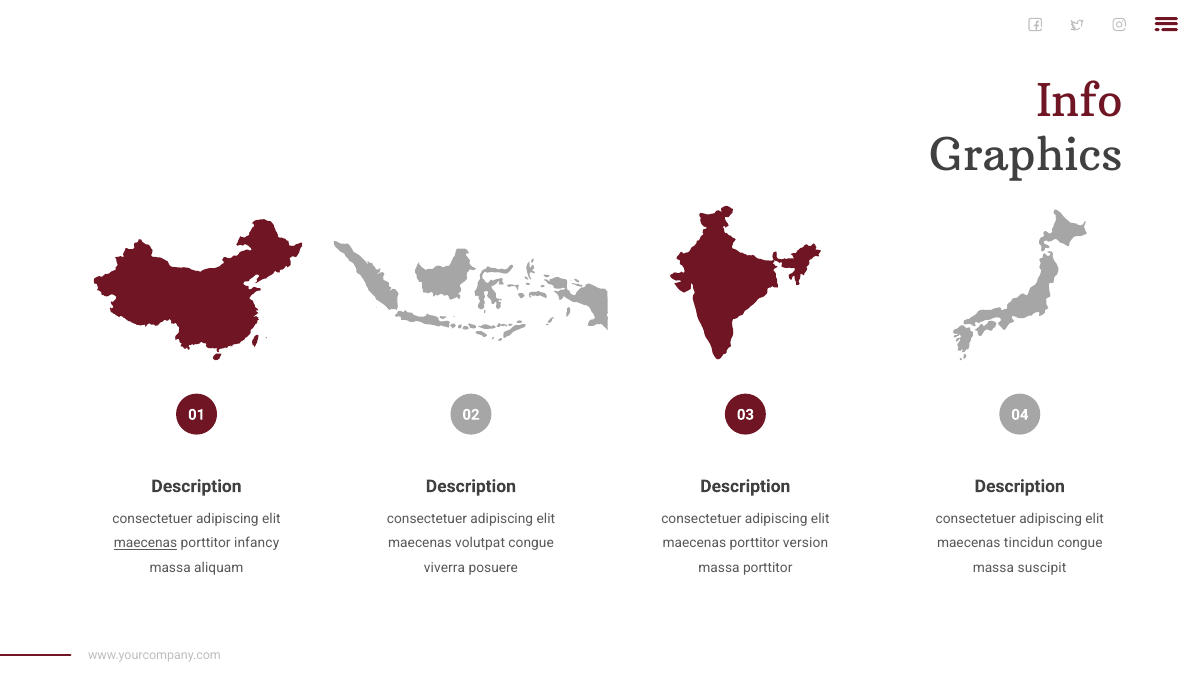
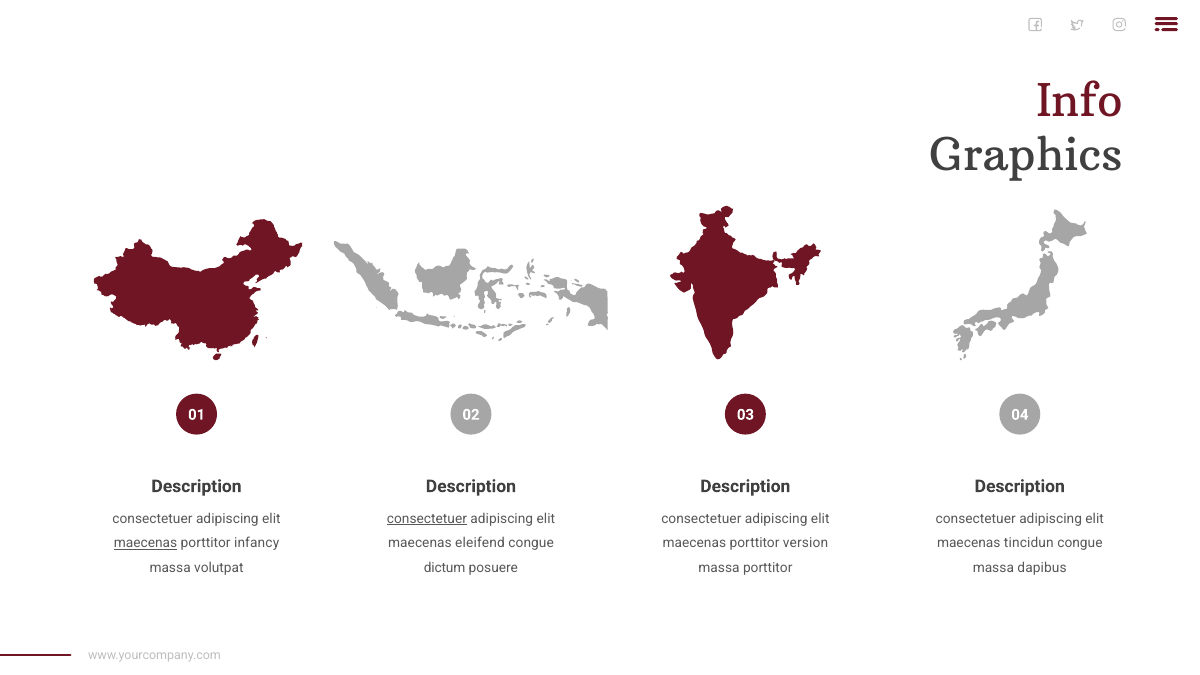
consectetuer at (427, 518) underline: none -> present
volutpat: volutpat -> eleifend
aliquam: aliquam -> volutpat
viverra: viverra -> dictum
suscipit: suscipit -> dapibus
